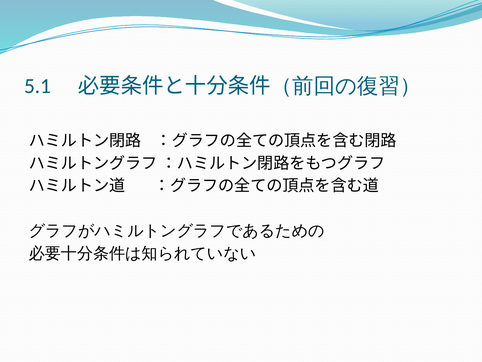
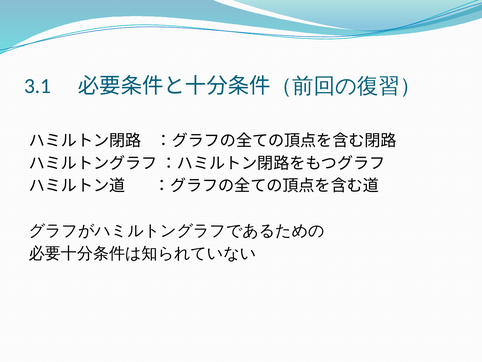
5.1: 5.1 -> 3.1
